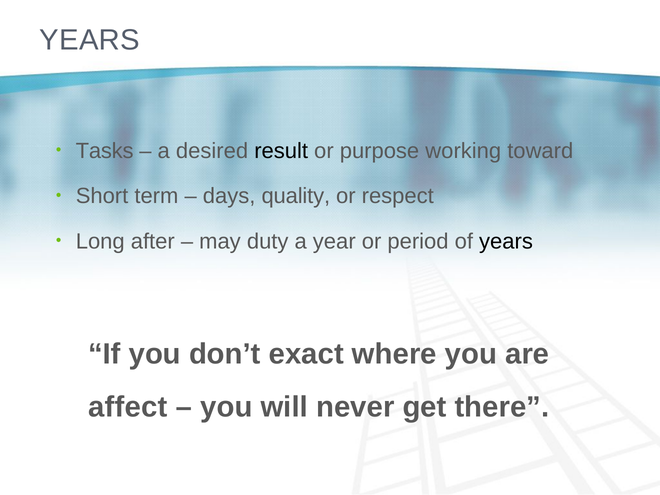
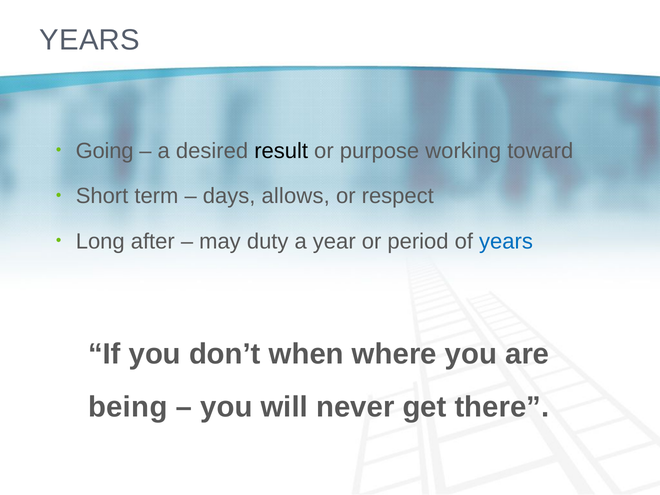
Tasks: Tasks -> Going
quality: quality -> allows
years at (506, 241) colour: black -> blue
exact: exact -> when
affect: affect -> being
